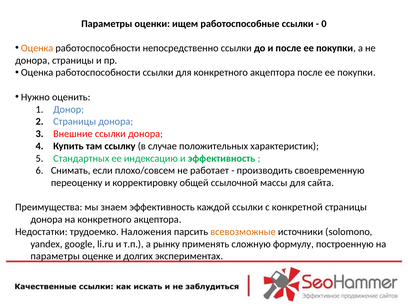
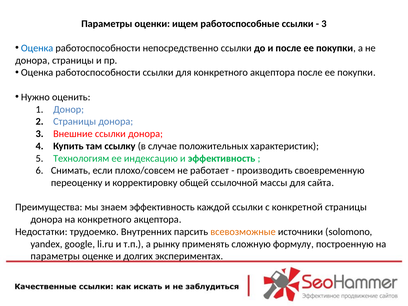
0 at (324, 24): 0 -> 3
Оценка at (37, 48) colour: orange -> blue
Стандартных: Стандартных -> Технологиям
Наложения: Наложения -> Внутренних
